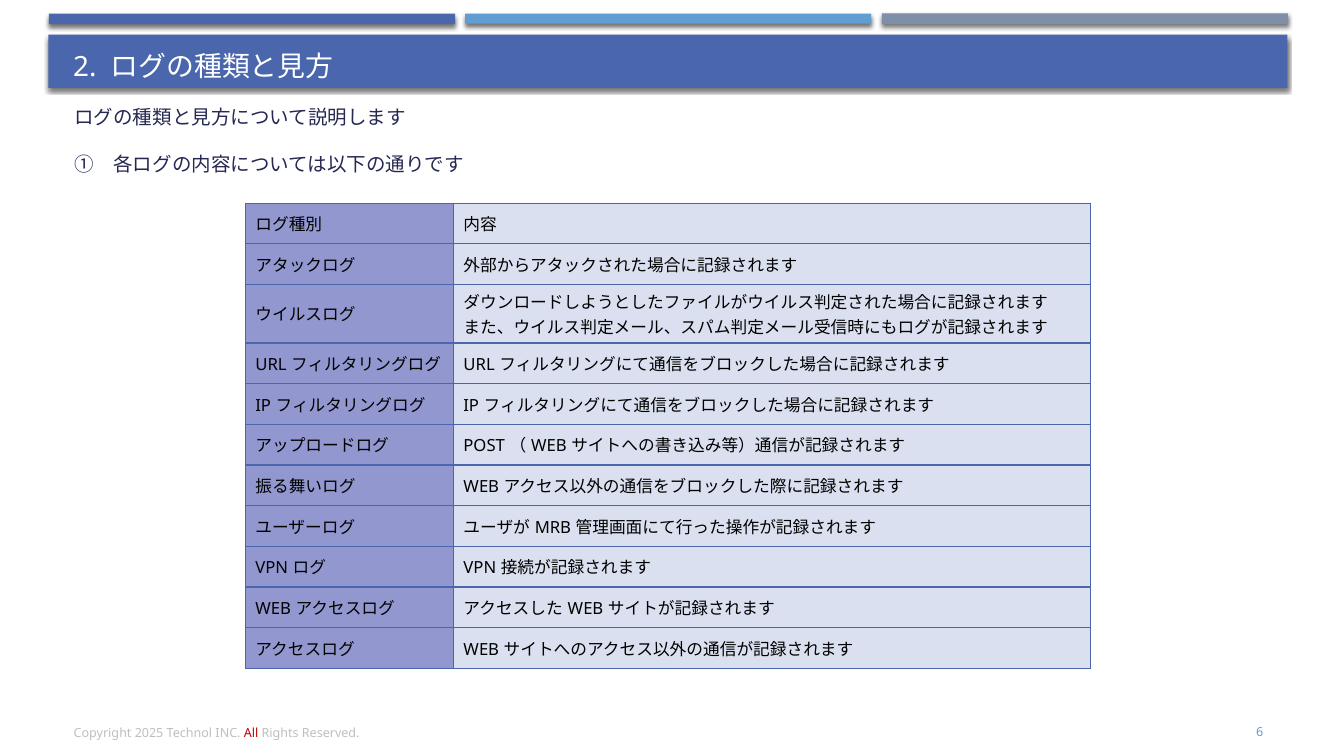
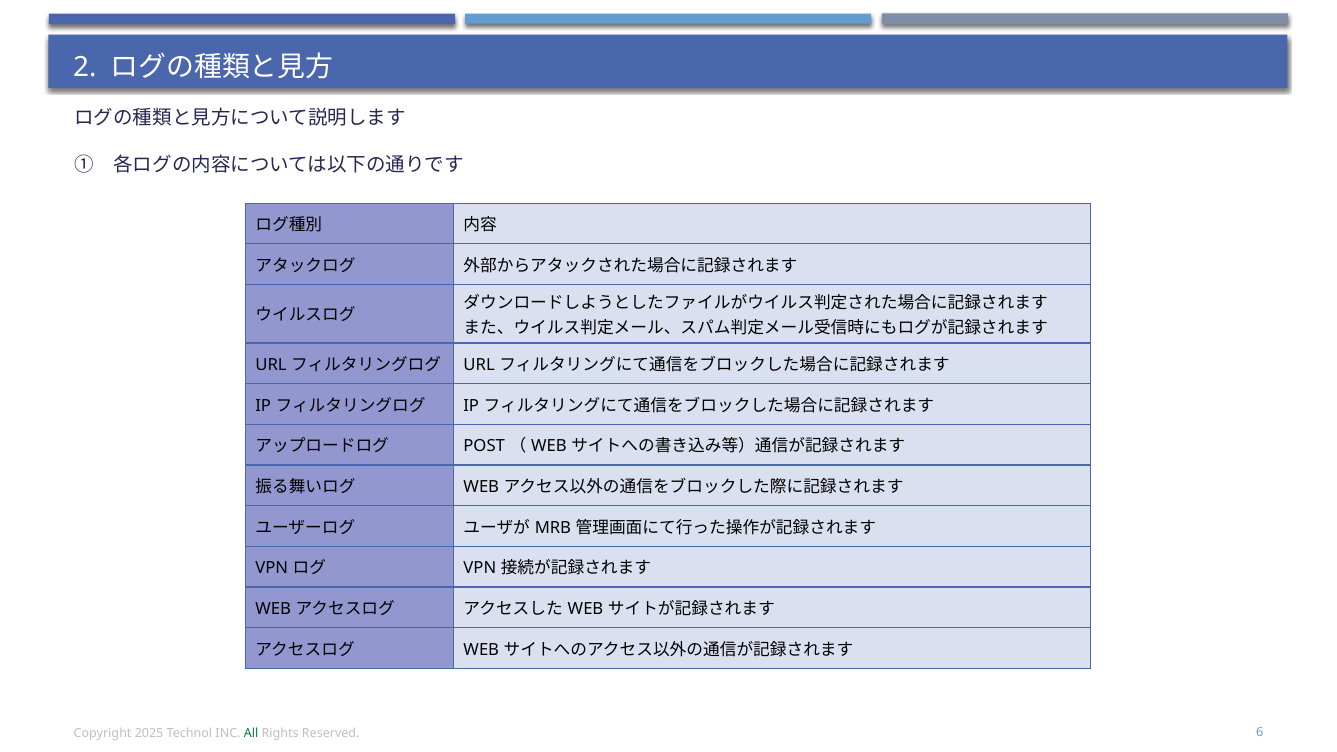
All colour: red -> green
